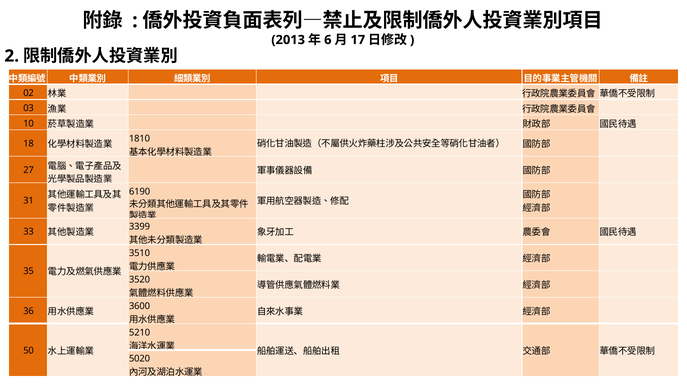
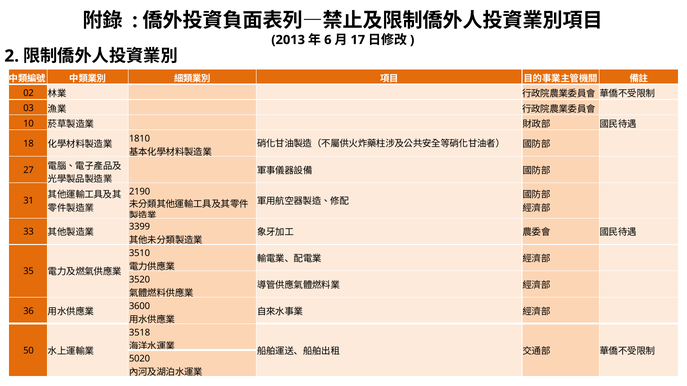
6190: 6190 -> 2190
5210: 5210 -> 3518
